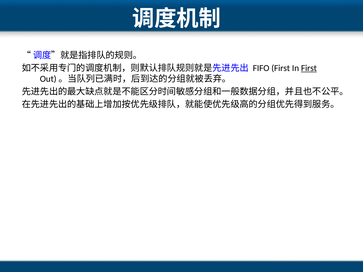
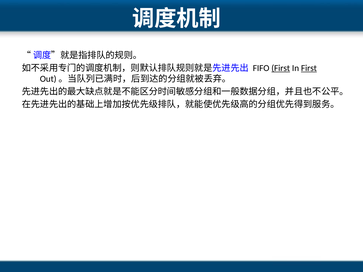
First at (281, 68) underline: none -> present
